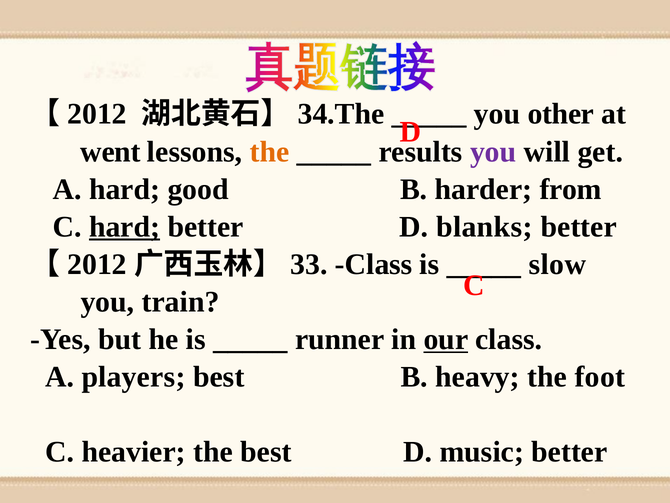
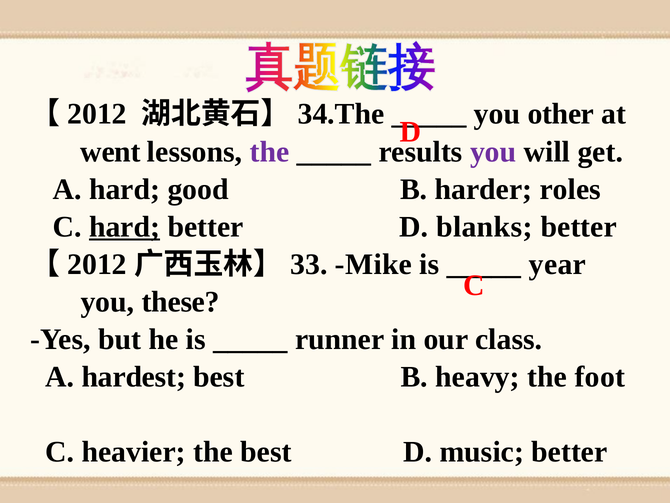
the at (269, 152) colour: orange -> purple
from: from -> roles
Class at (374, 264): Class -> Mike
slow: slow -> year
train: train -> these
our underline: present -> none
players: players -> hardest
